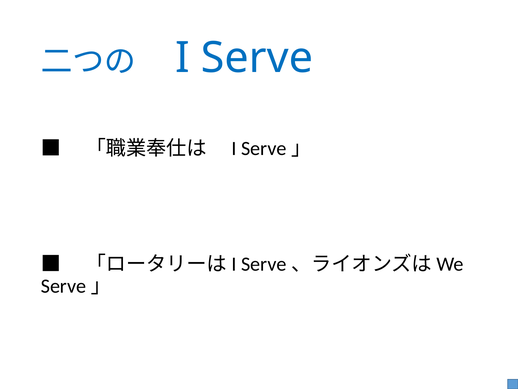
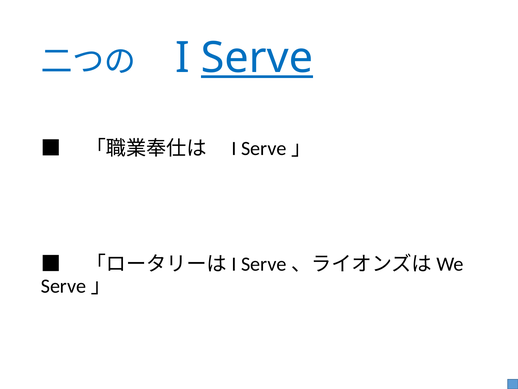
Serve underline: none -> present
